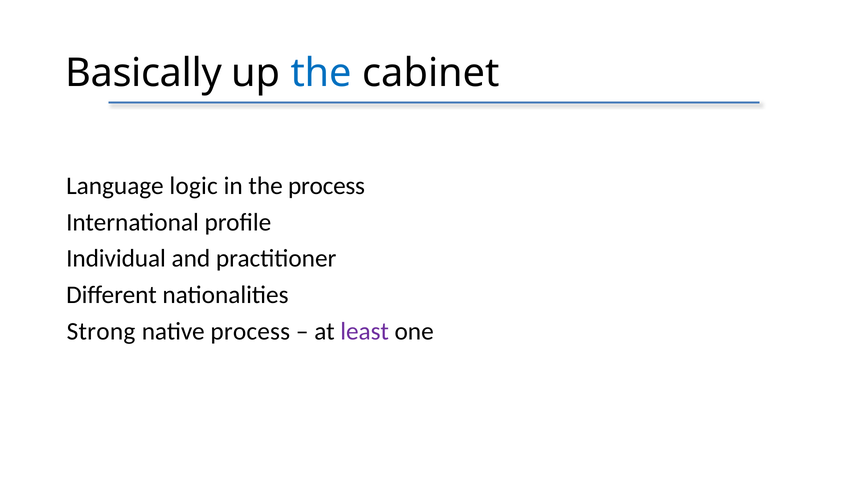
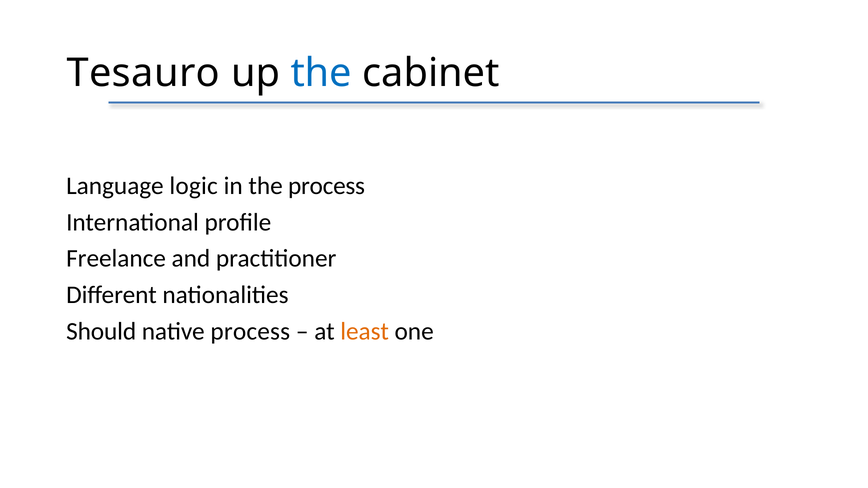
Basically: Basically -> Tesauro
Individual: Individual -> Freelance
Strong: Strong -> Should
least colour: purple -> orange
